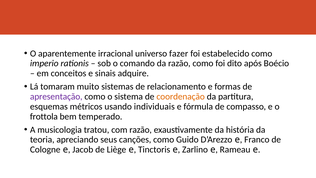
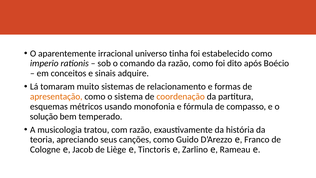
fazer: fazer -> tinha
apresentação colour: purple -> orange
individuais: individuais -> monofonia
frottola: frottola -> solução
